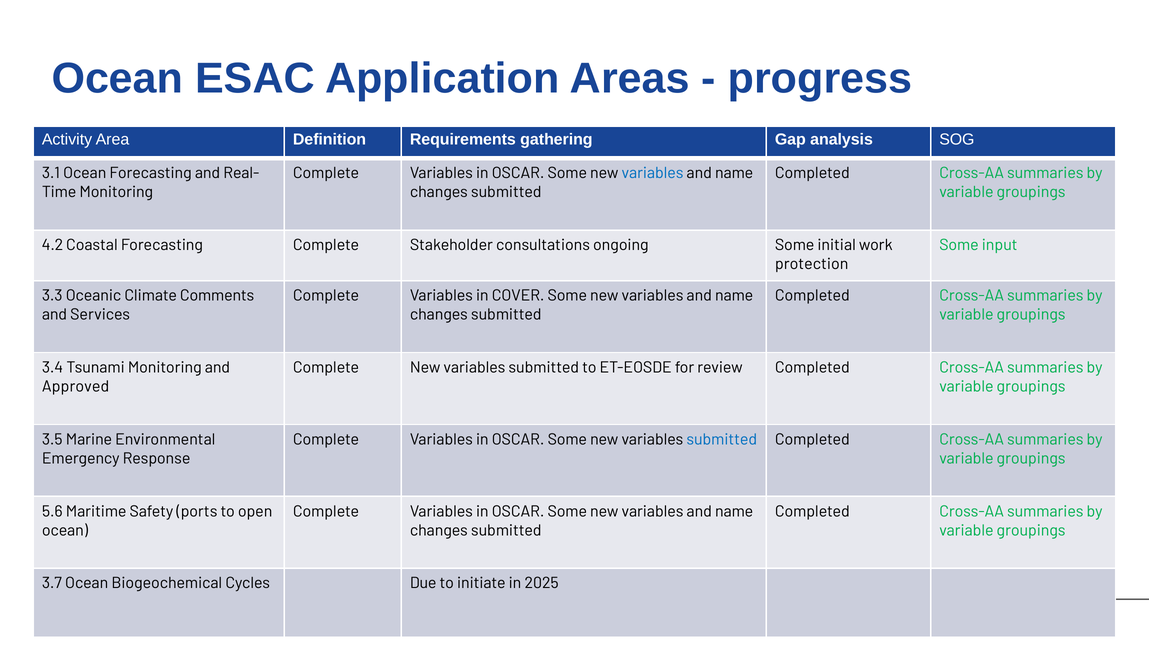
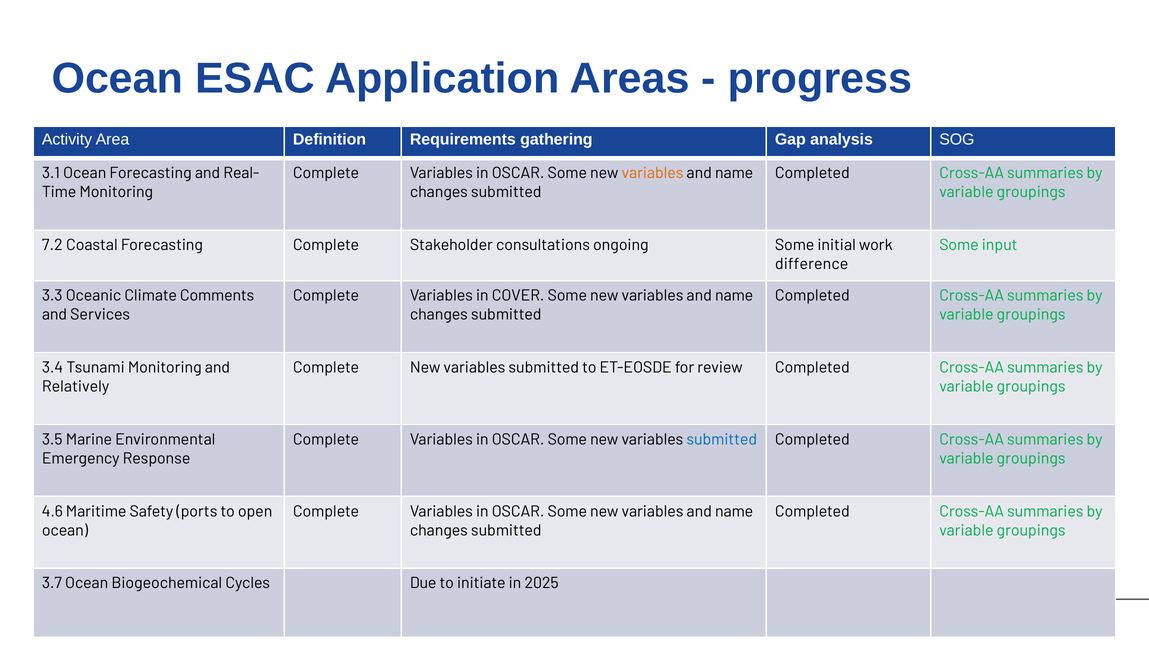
variables at (653, 173) colour: blue -> orange
4.2: 4.2 -> 7.2
protection: protection -> difference
Approved: Approved -> Relatively
5.6: 5.6 -> 4.6
